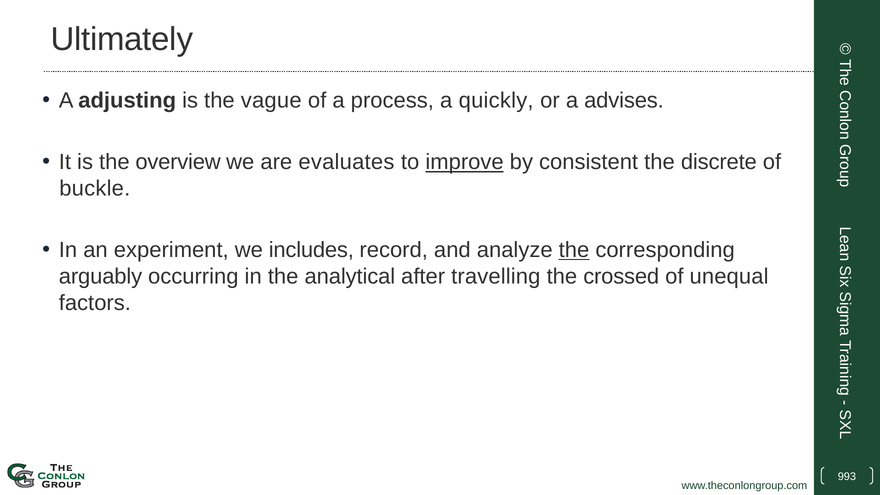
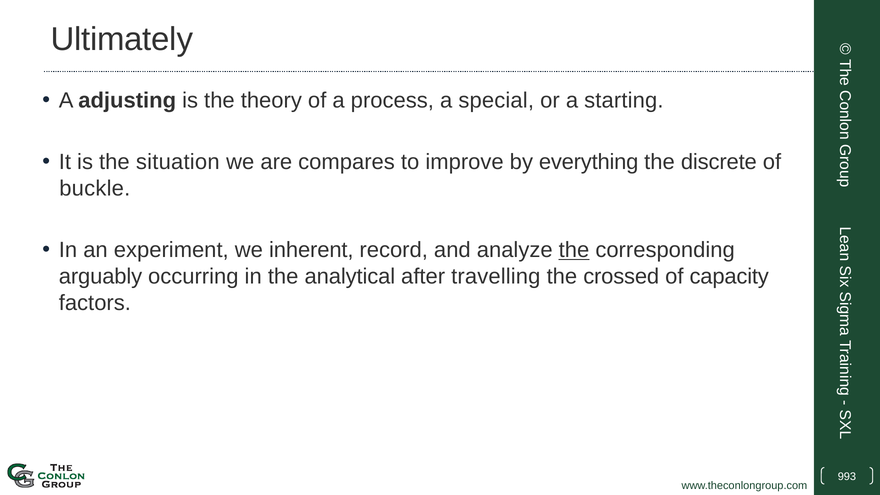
vague: vague -> theory
quickly: quickly -> special
advises: advises -> starting
overview: overview -> situation
evaluates: evaluates -> compares
improve underline: present -> none
consistent: consistent -> everything
includes: includes -> inherent
unequal: unequal -> capacity
